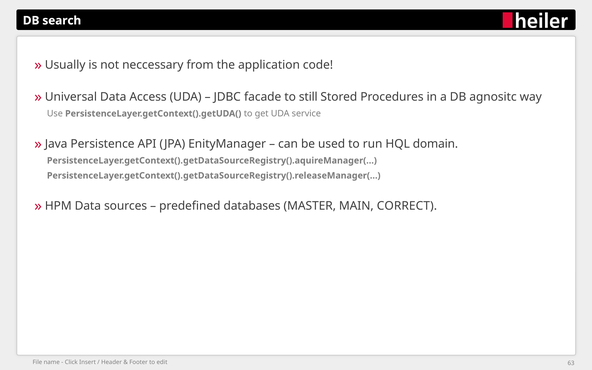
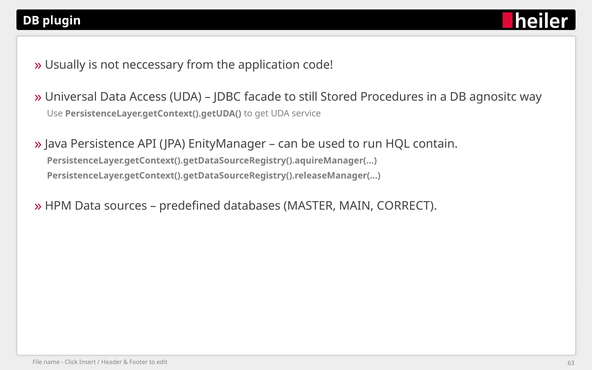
search: search -> plugin
domain: domain -> contain
